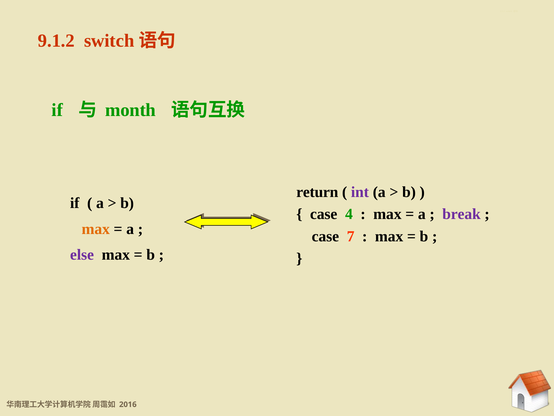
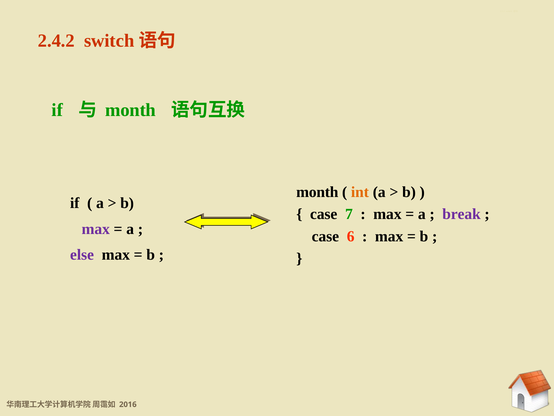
9.1.2: 9.1.2 -> 2.4.2
return at (317, 192): return -> month
int colour: purple -> orange
4: 4 -> 7
max at (96, 229) colour: orange -> purple
7: 7 -> 6
